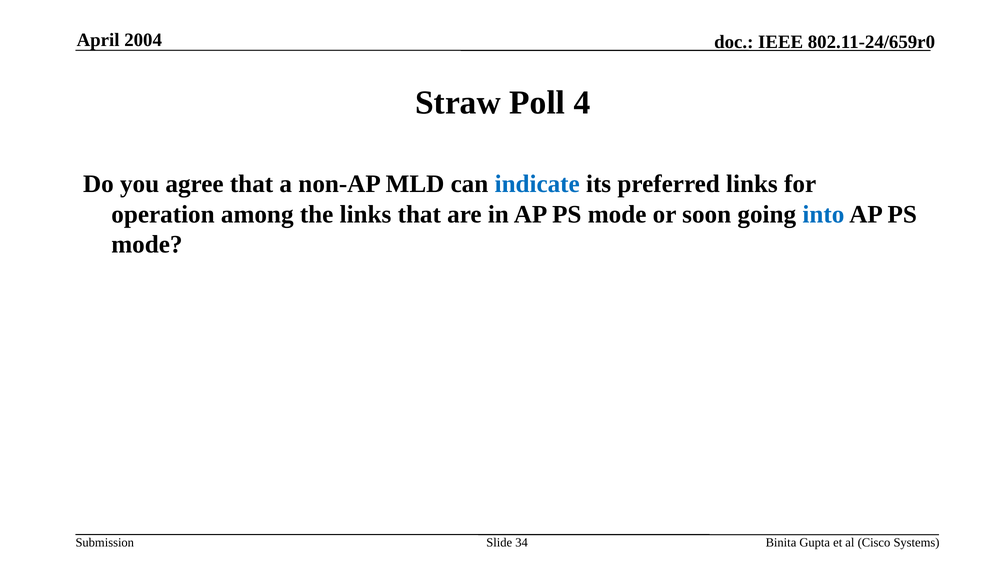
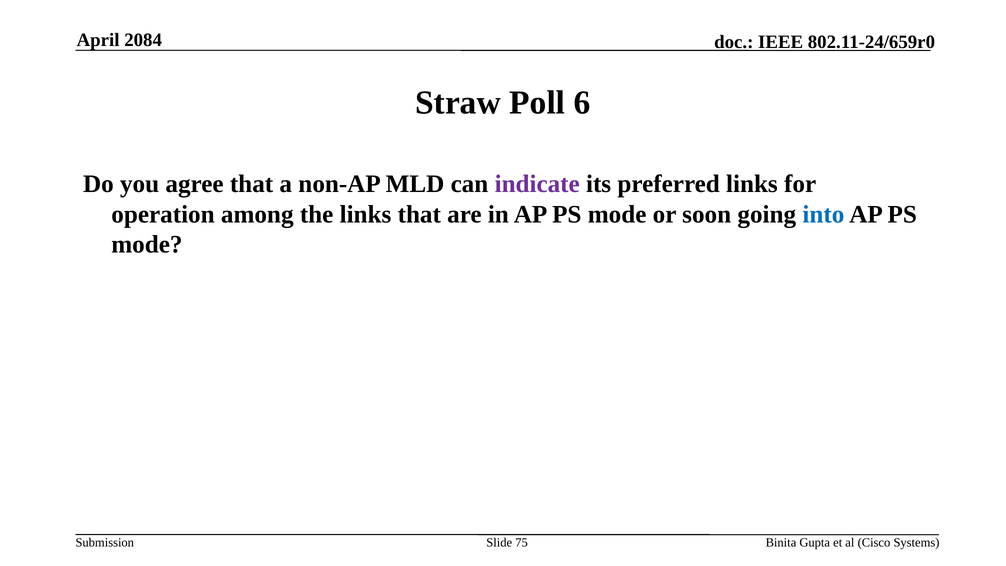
2004: 2004 -> 2084
4: 4 -> 6
indicate colour: blue -> purple
34: 34 -> 75
